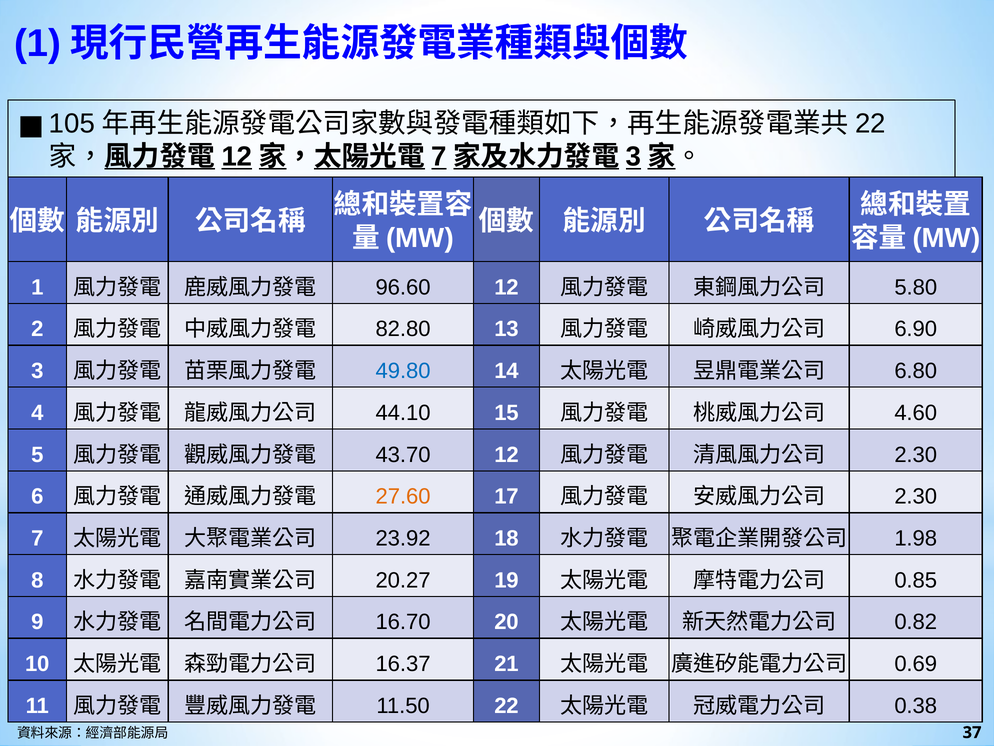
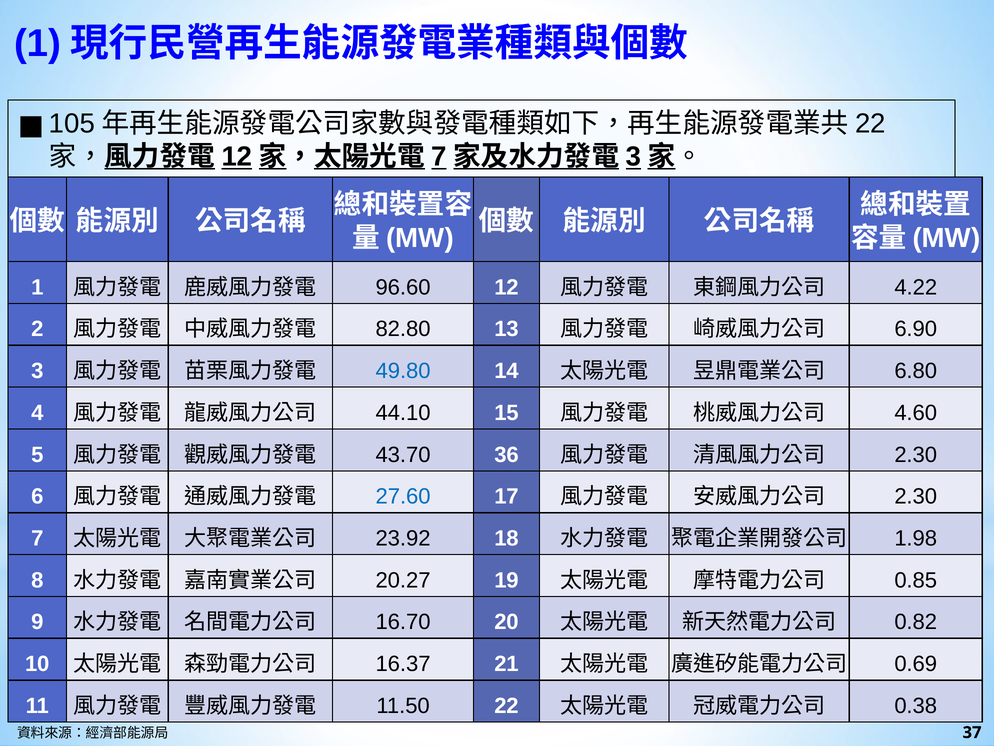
5.80: 5.80 -> 4.22
43.70 12: 12 -> 36
27.60 colour: orange -> blue
